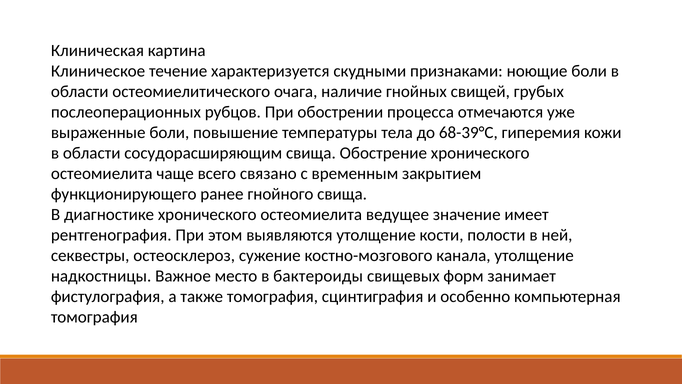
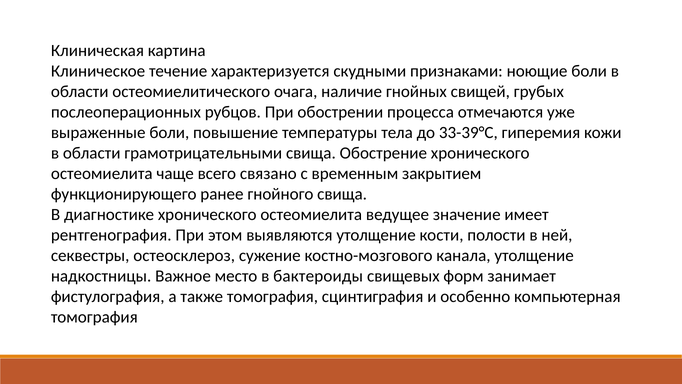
68-39°С: 68-39°С -> 33-39°С
сосудорасширяющим: сосудорасширяющим -> грамотрицательными
